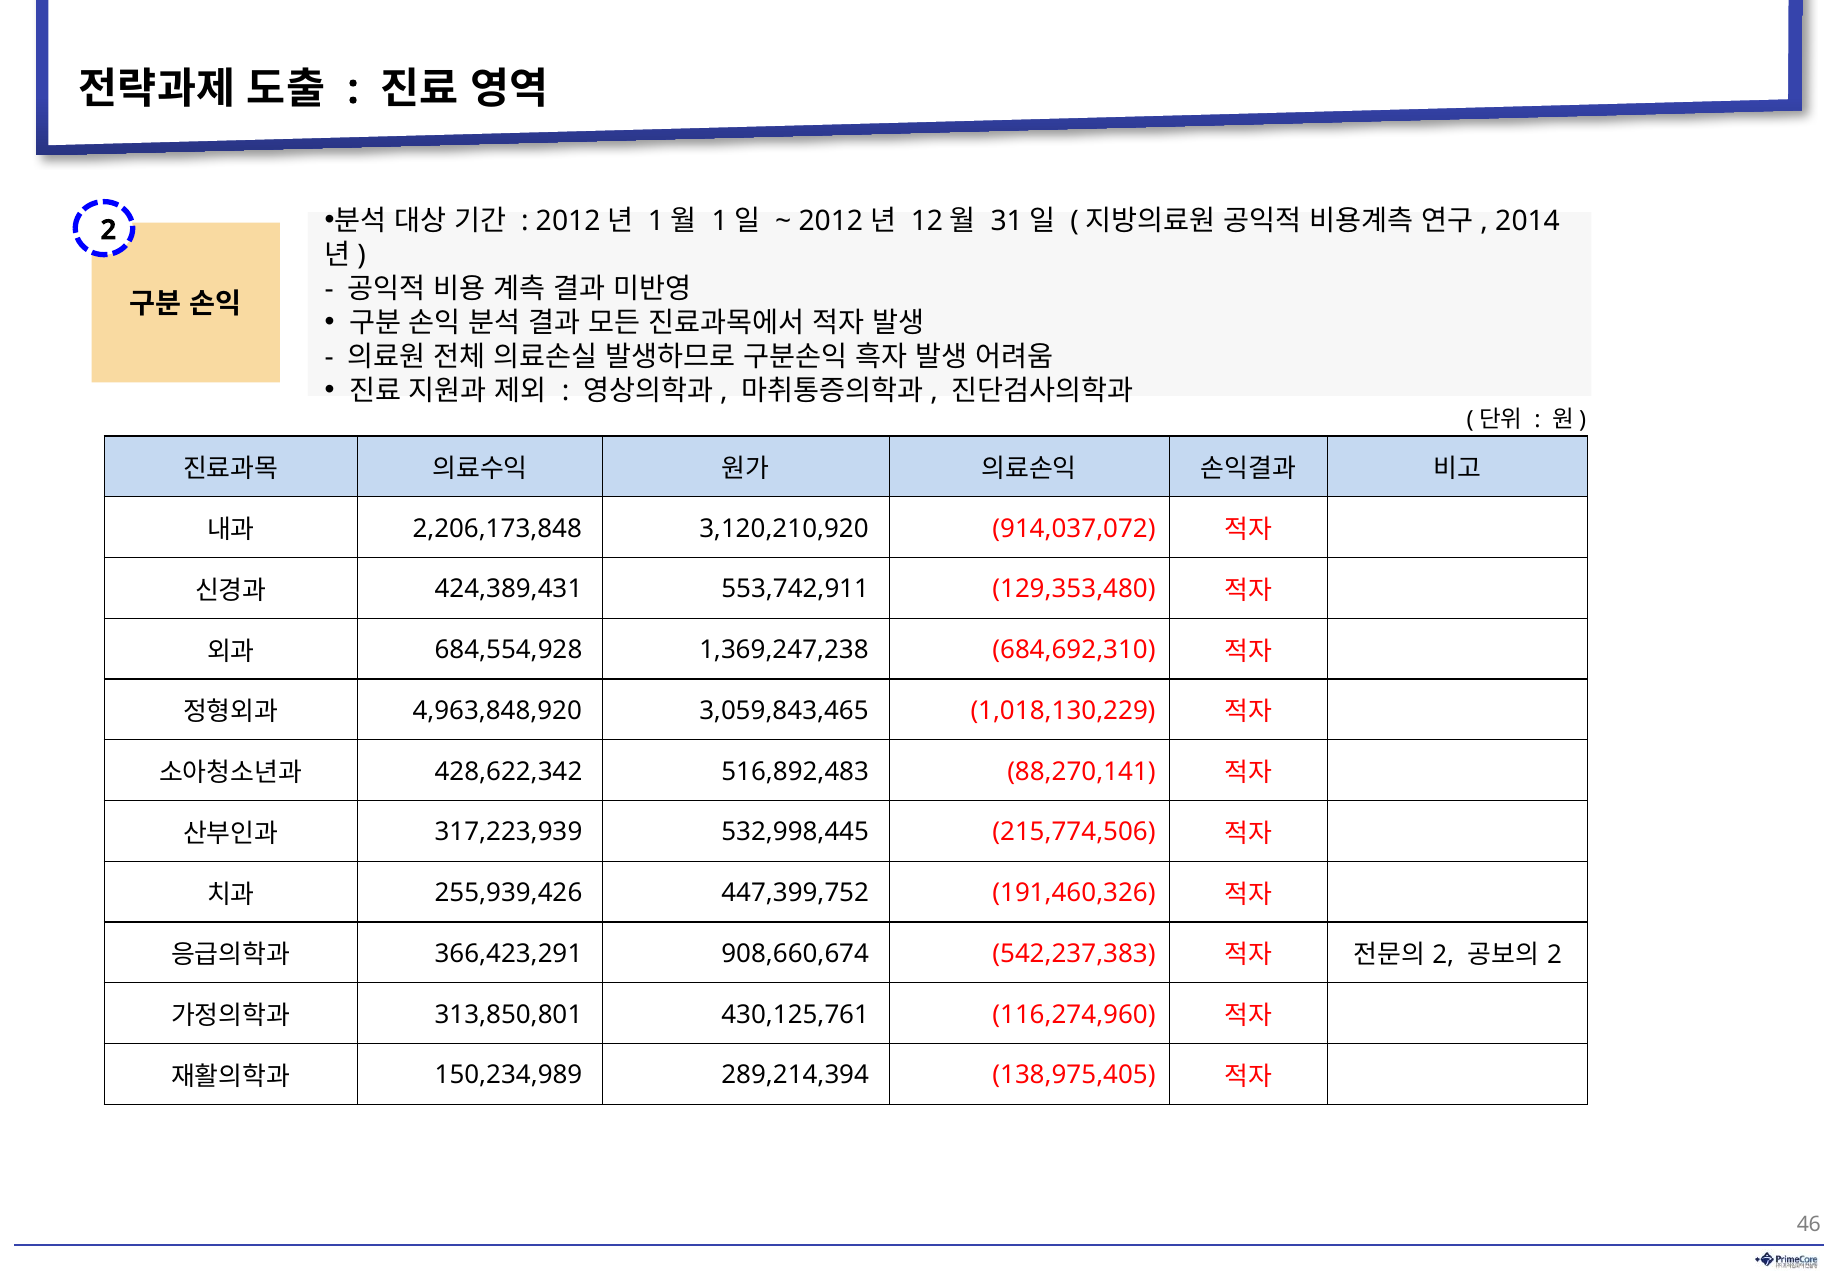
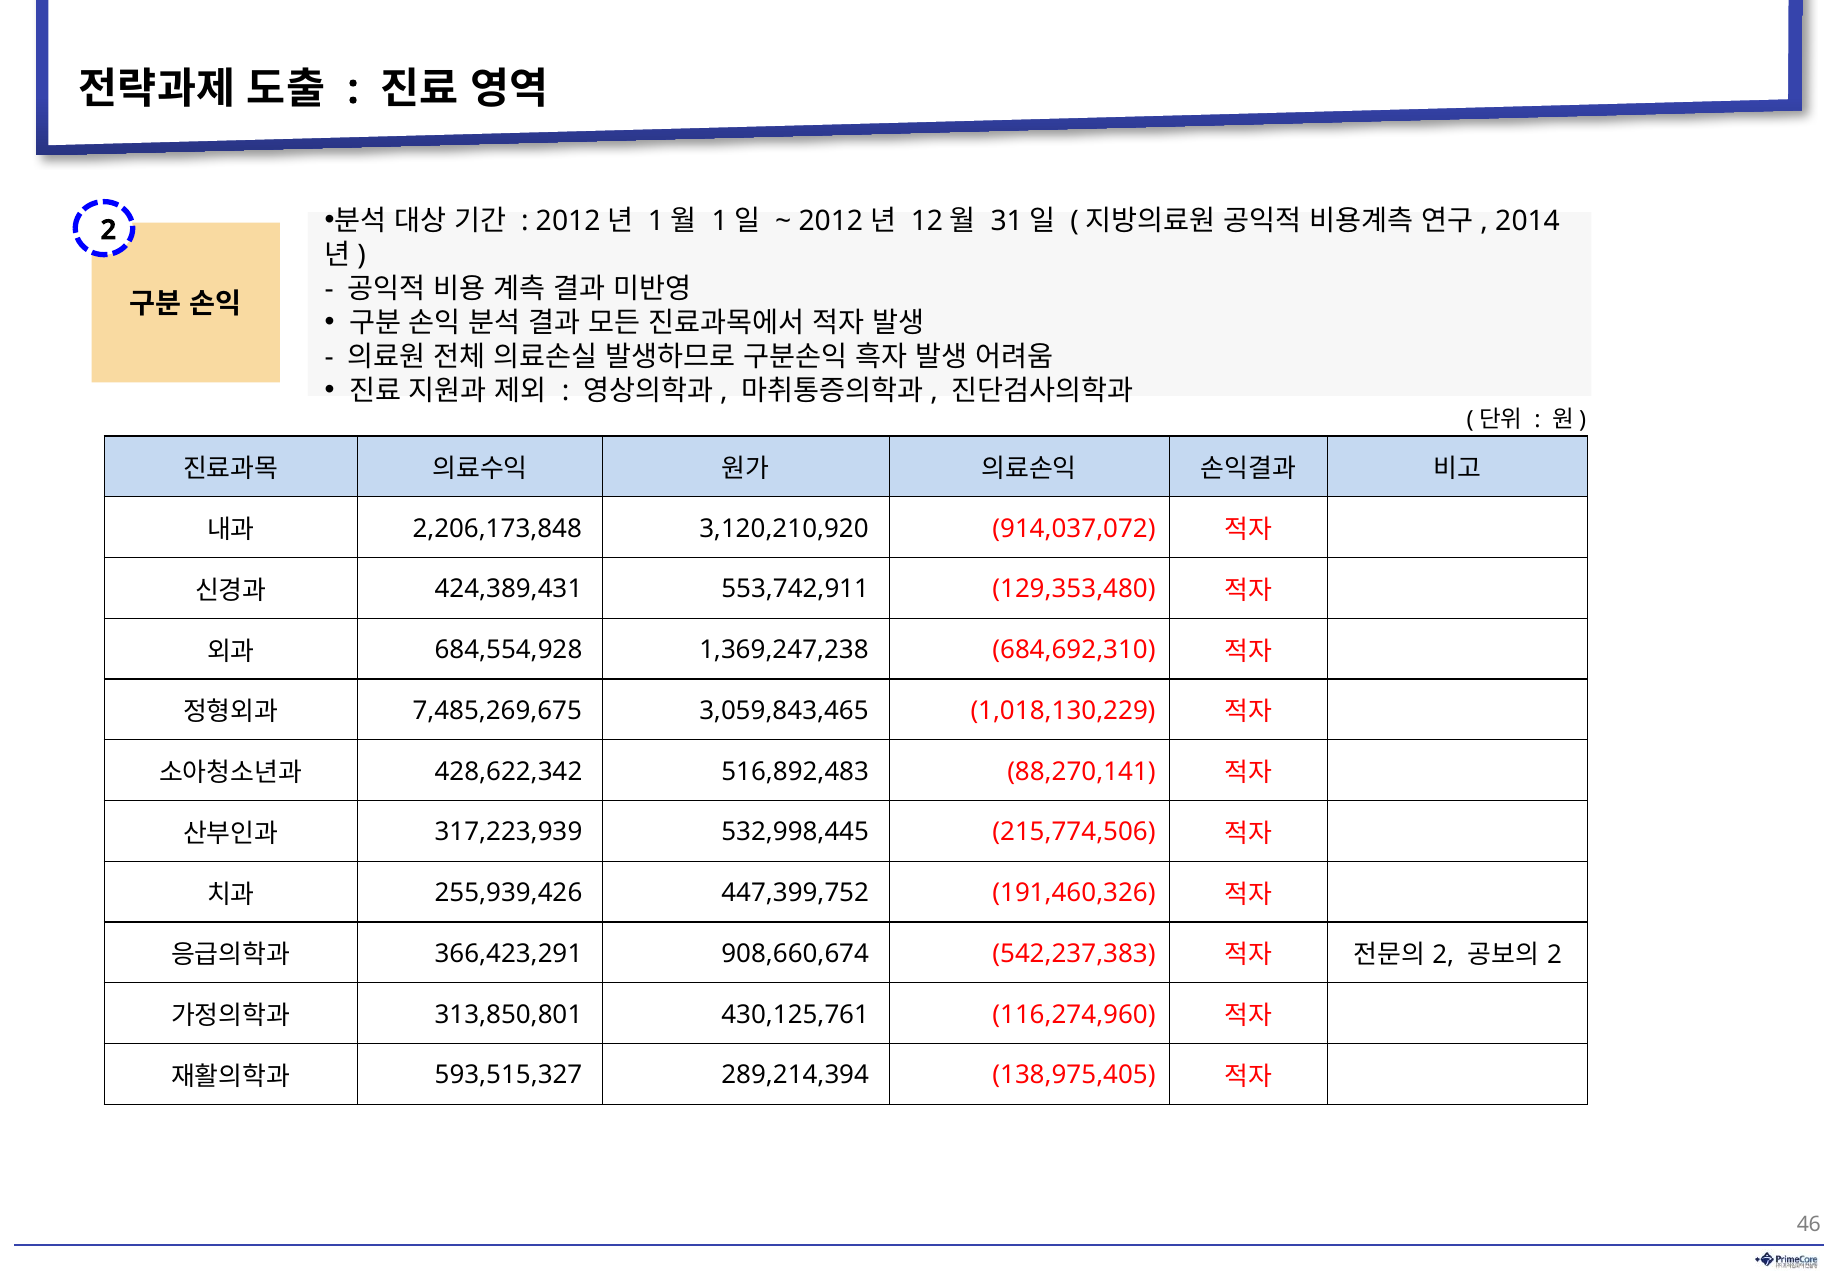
4,963,848,920: 4,963,848,920 -> 7,485,269,675
150,234,989: 150,234,989 -> 593,515,327
